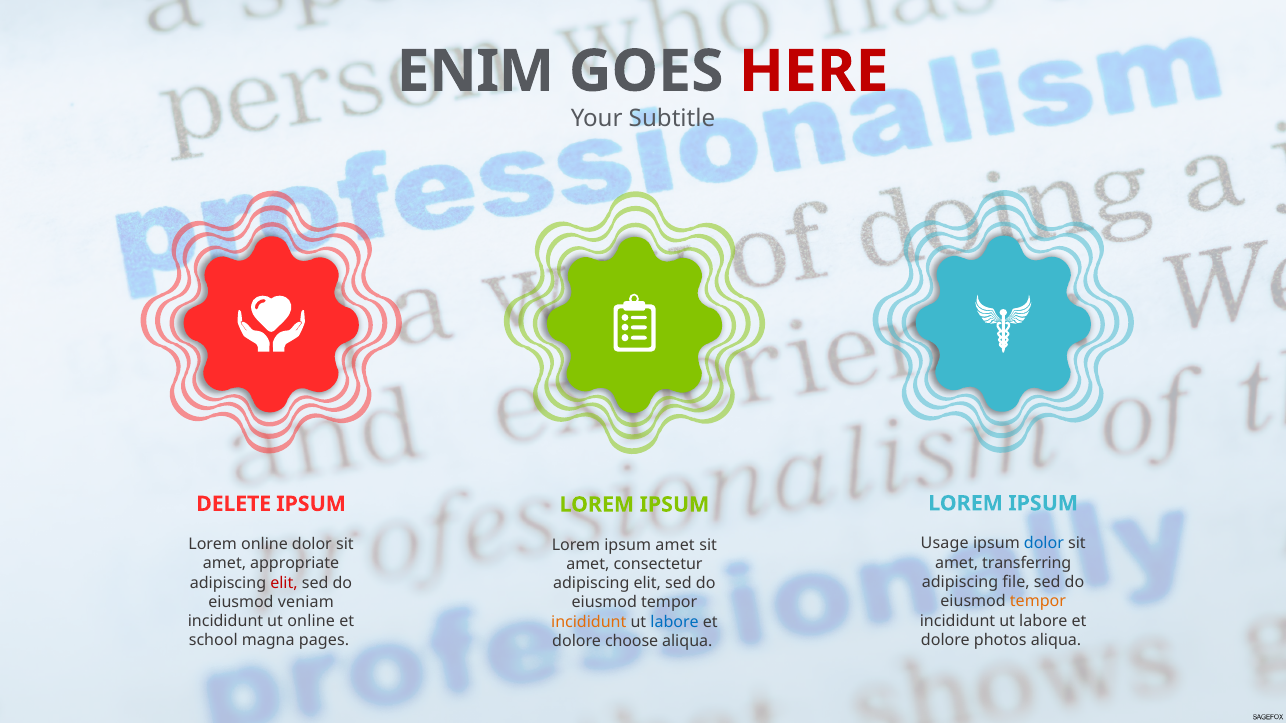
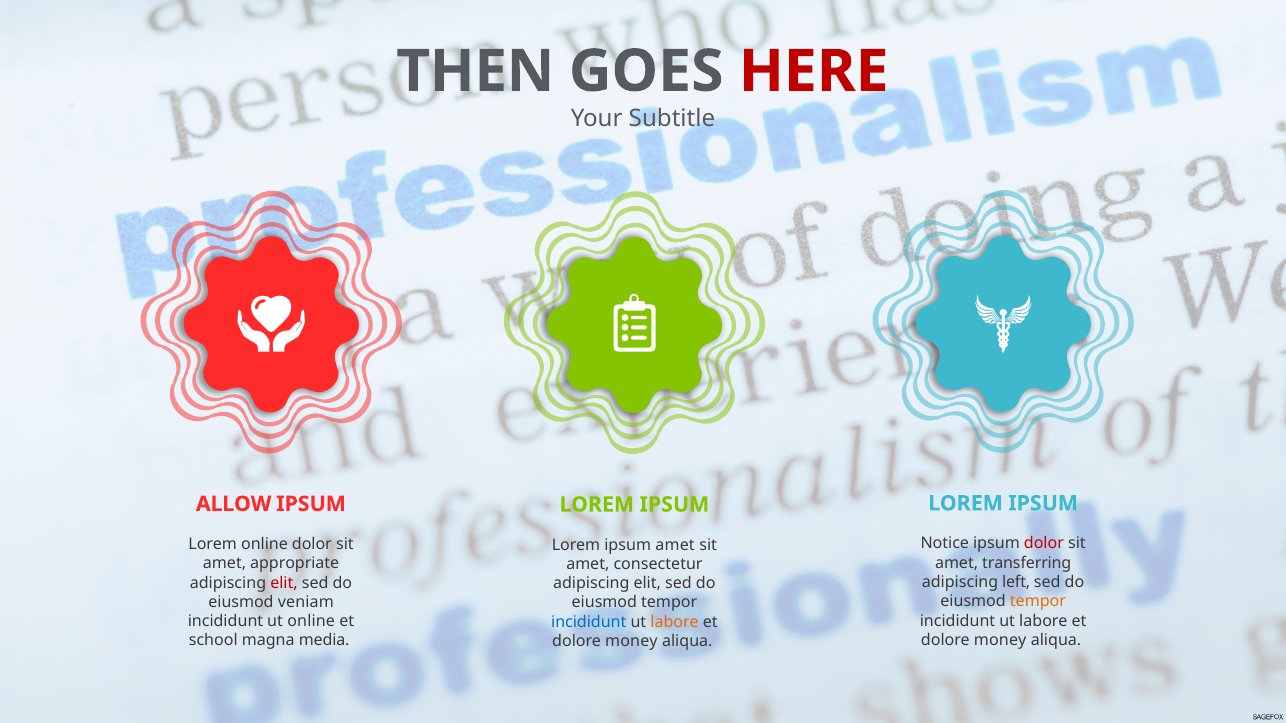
ENIM: ENIM -> THEN
DELETE: DELETE -> ALLOW
Usage: Usage -> Notice
dolor at (1044, 544) colour: blue -> red
file: file -> left
incididunt at (589, 622) colour: orange -> blue
labore at (675, 622) colour: blue -> orange
photos at (1000, 640): photos -> money
pages: pages -> media
choose at (632, 642): choose -> money
